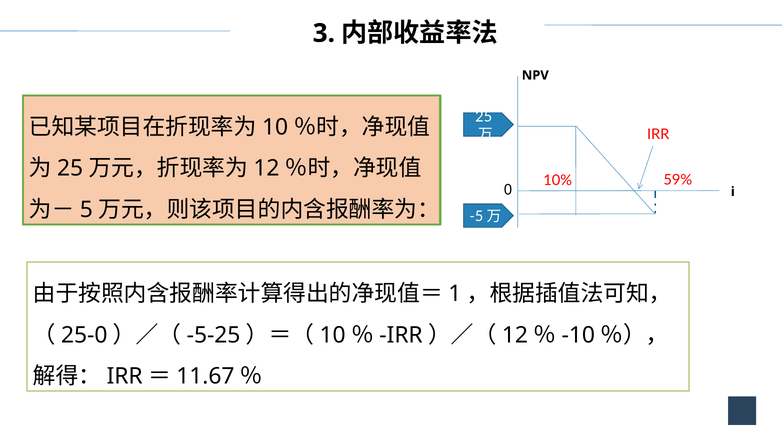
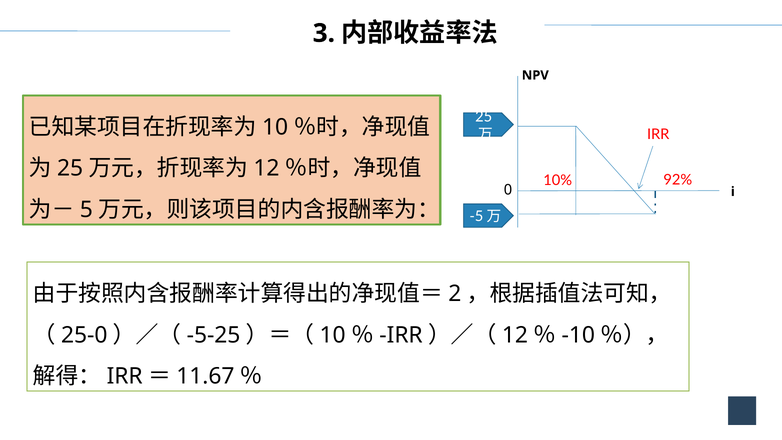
59%: 59% -> 92%
1: 1 -> 2
